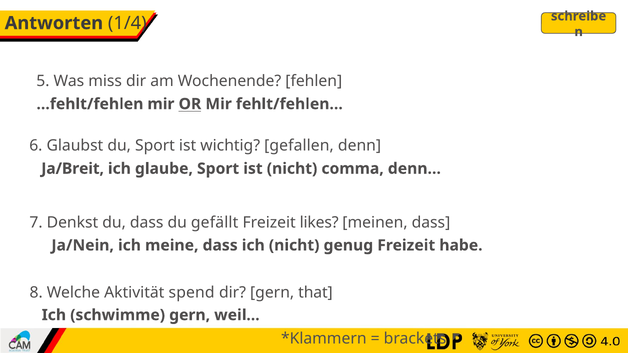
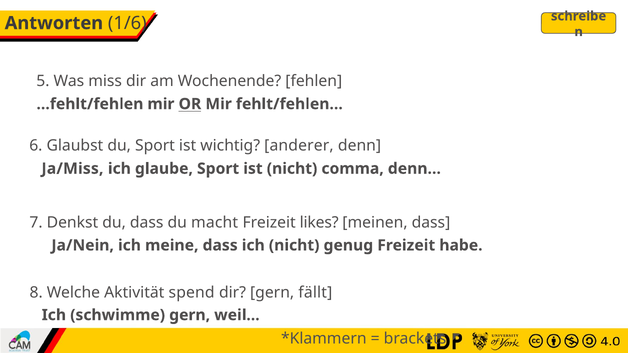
1/4: 1/4 -> 1/6
gefallen: gefallen -> anderer
Ja/Breit: Ja/Breit -> Ja/Miss
gefällt: gefällt -> macht
that: that -> fällt
